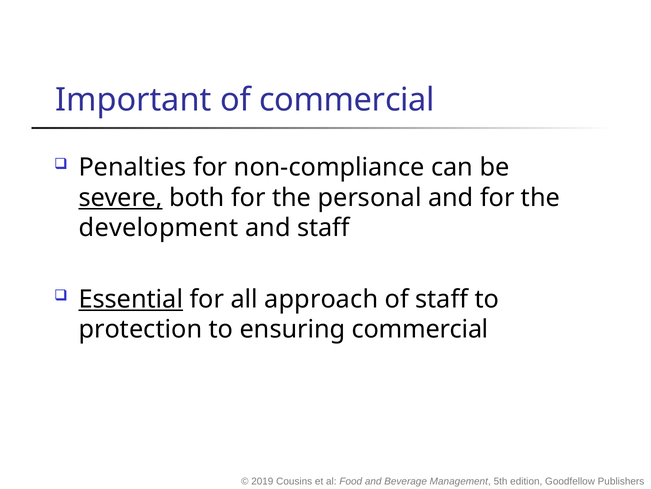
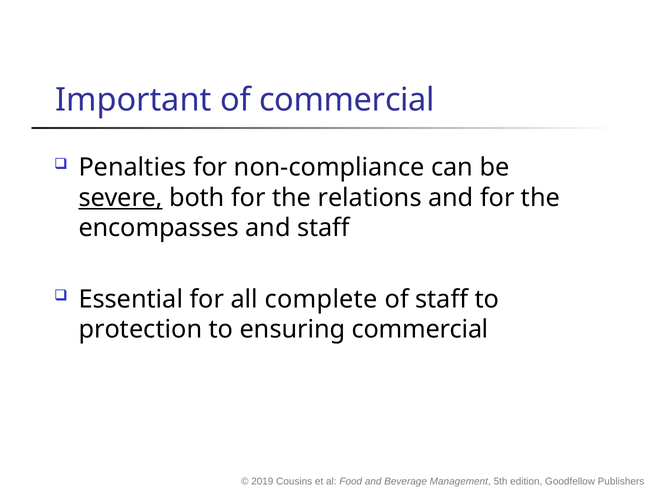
personal: personal -> relations
development: development -> encompasses
Essential underline: present -> none
approach: approach -> complete
